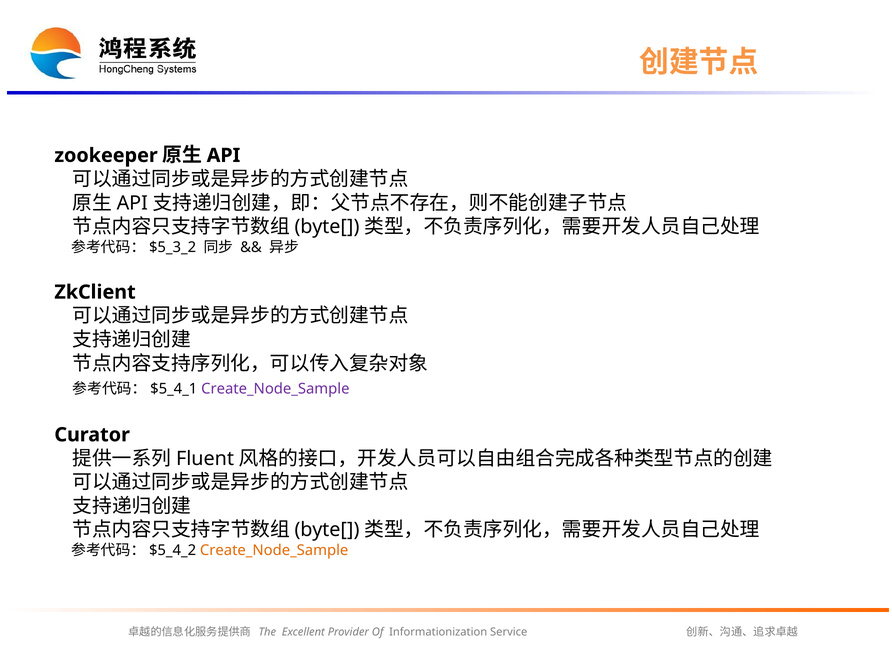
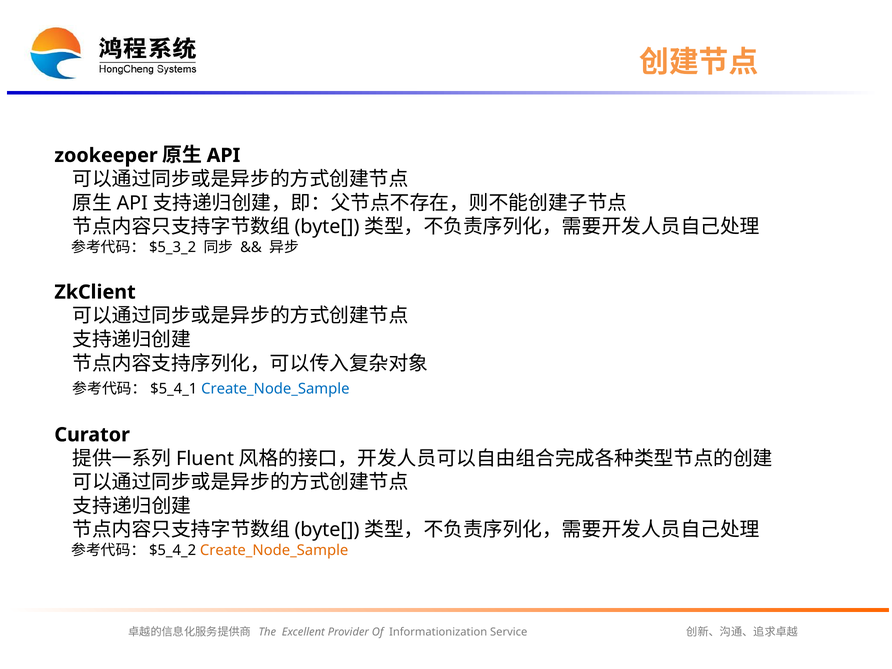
Create_Node_Sample at (275, 389) colour: purple -> blue
